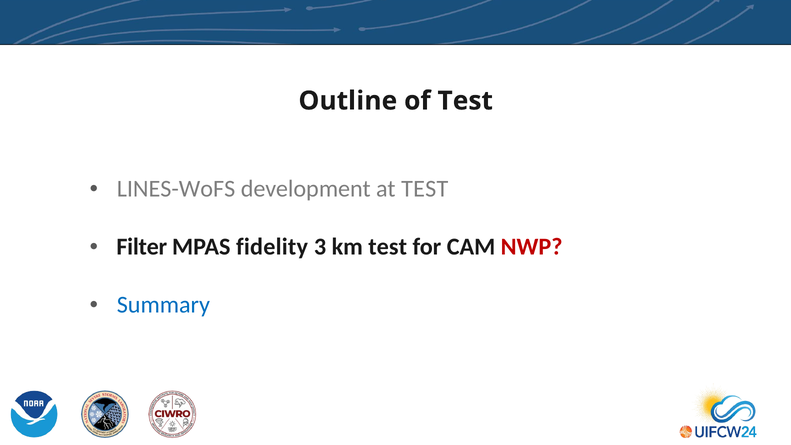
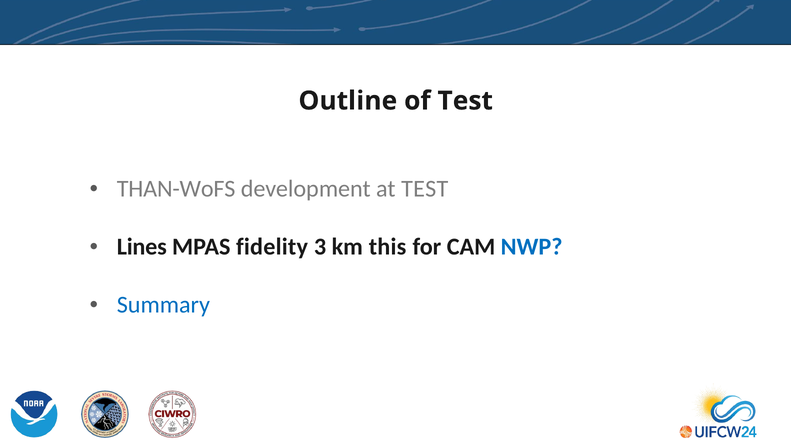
LINES-WoFS: LINES-WoFS -> THAN-WoFS
Filter: Filter -> Lines
km test: test -> this
NWP colour: red -> blue
